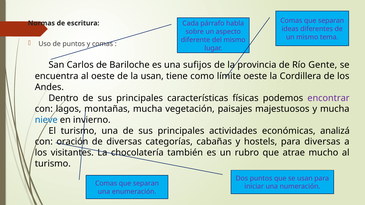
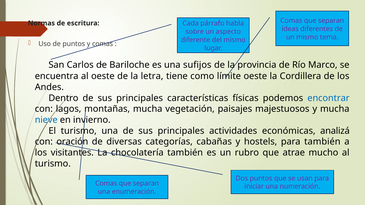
Gente: Gente -> Marco
la usan: usan -> letra
encontrar colour: purple -> blue
para diversas: diversas -> también
